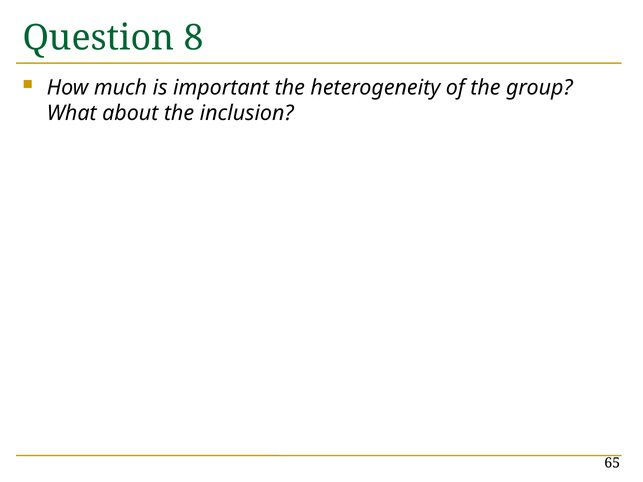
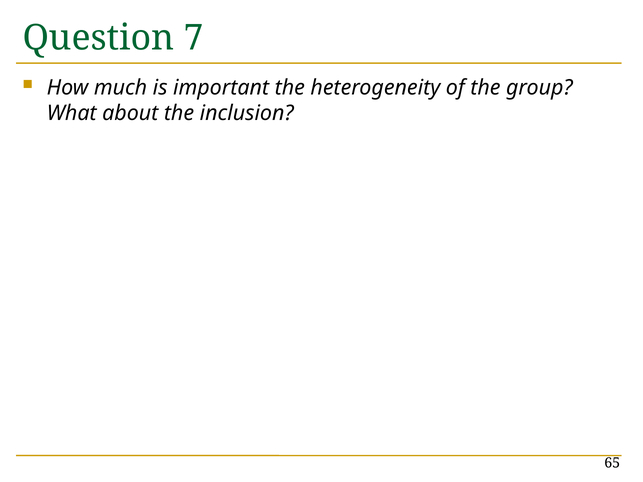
8: 8 -> 7
